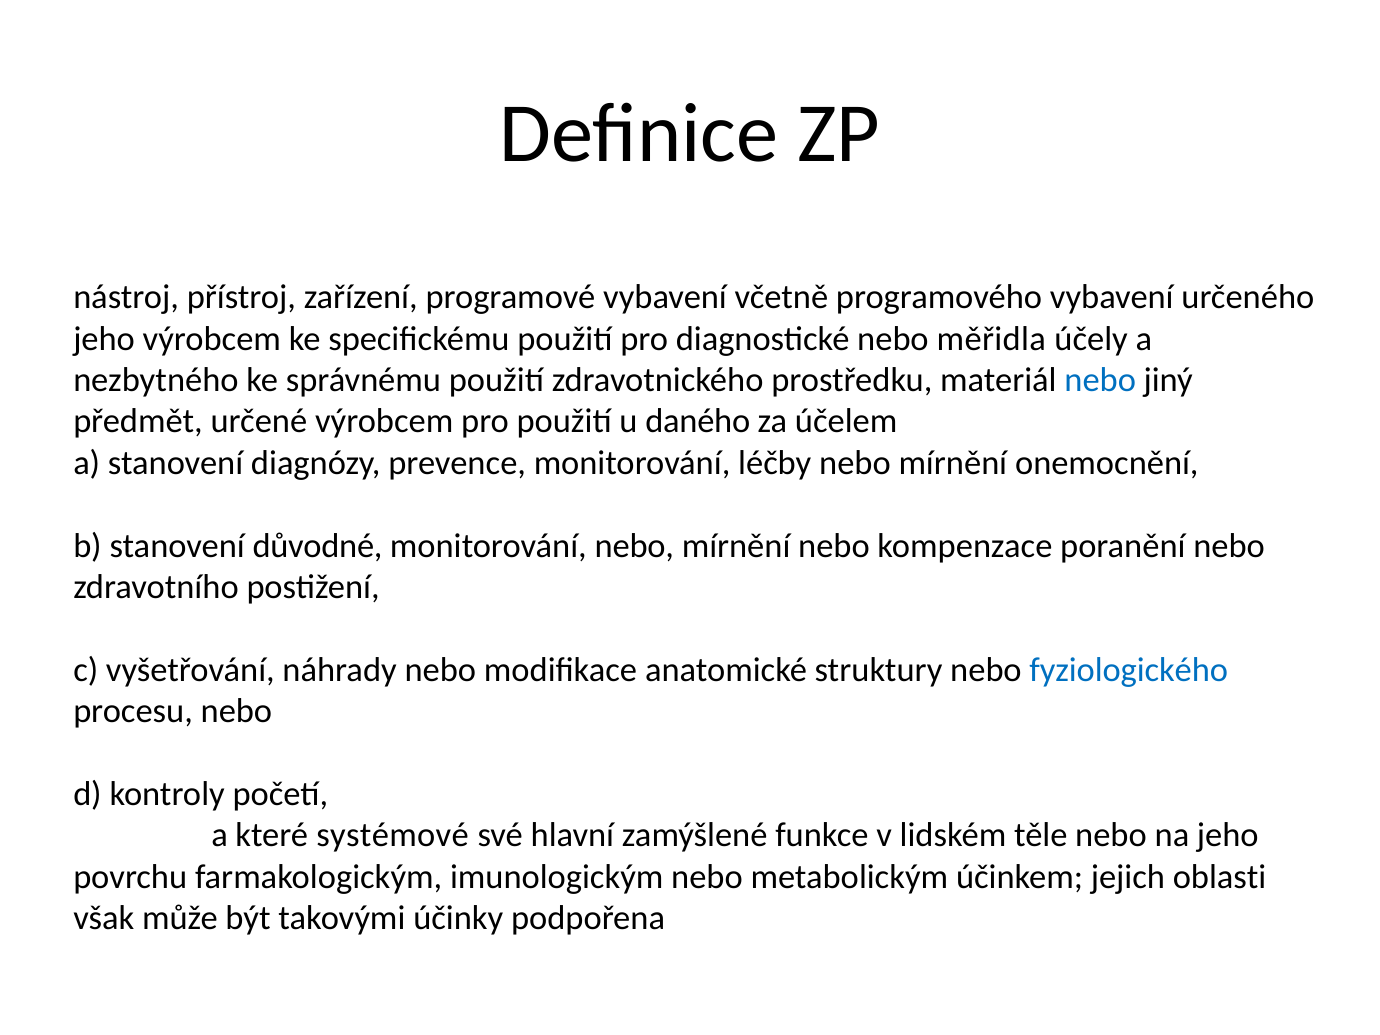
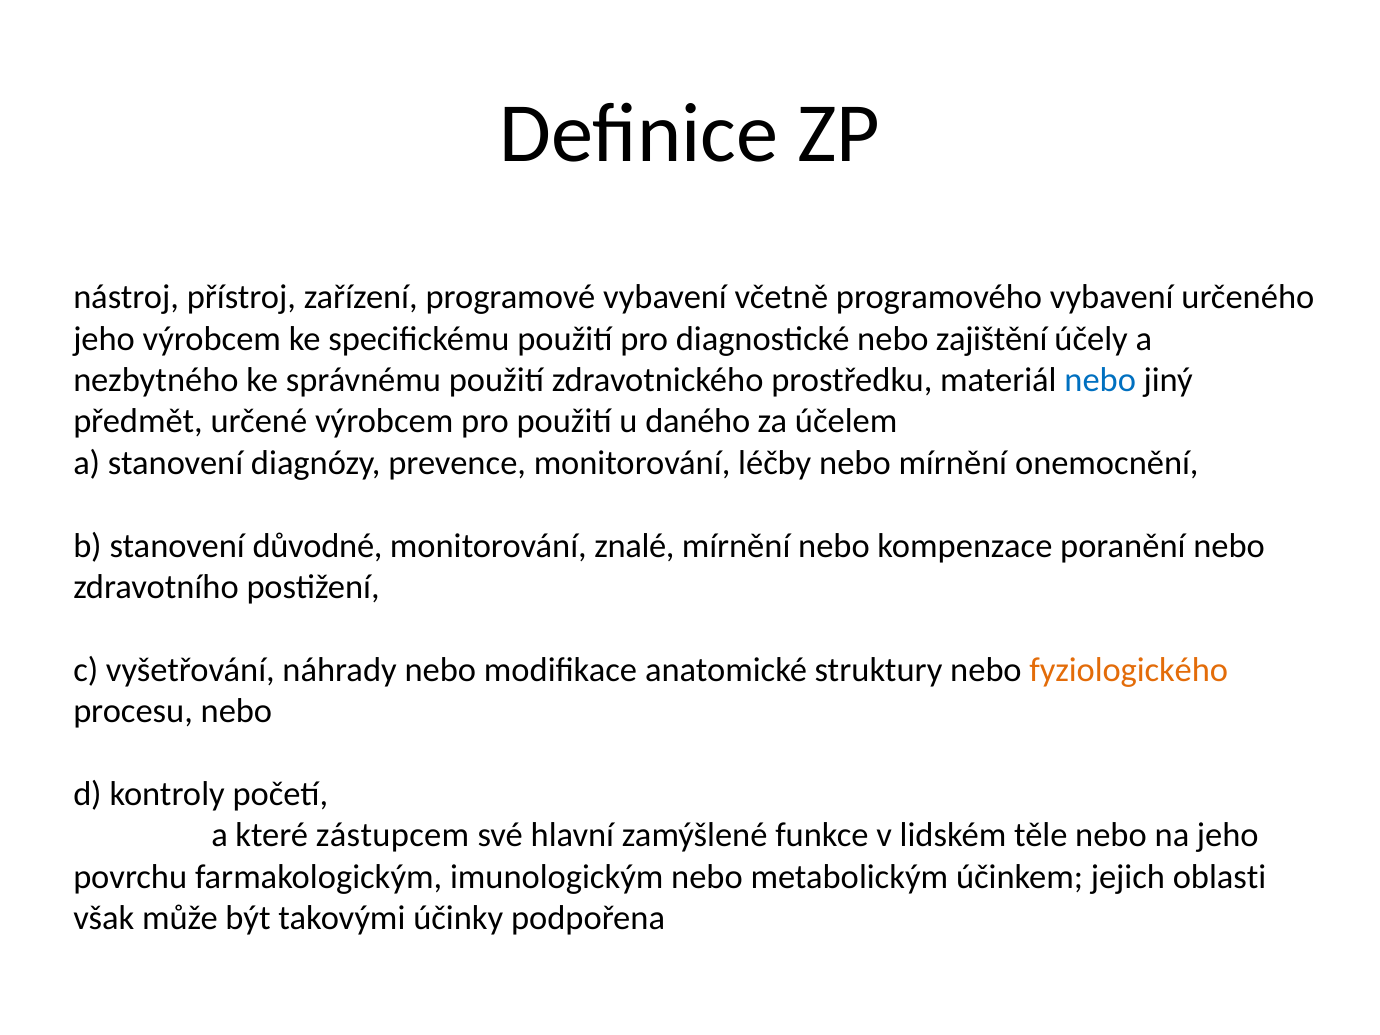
měřidla: měřidla -> zajištění
monitorování nebo: nebo -> znalé
fyziologického colour: blue -> orange
systémové: systémové -> zástupcem
